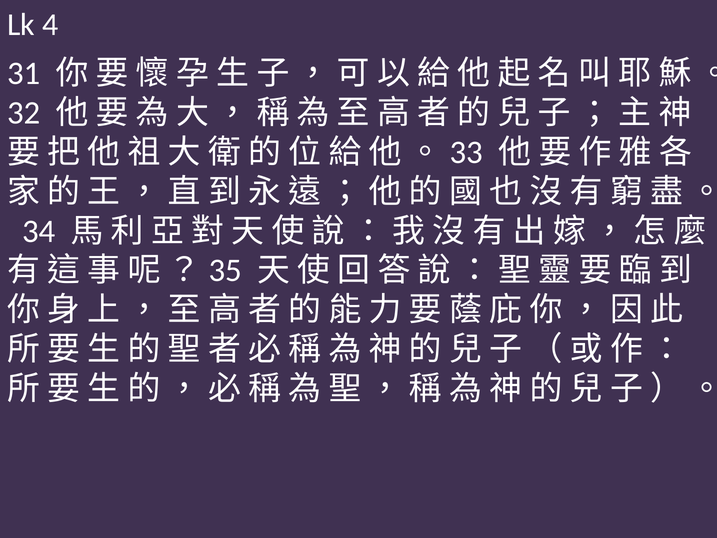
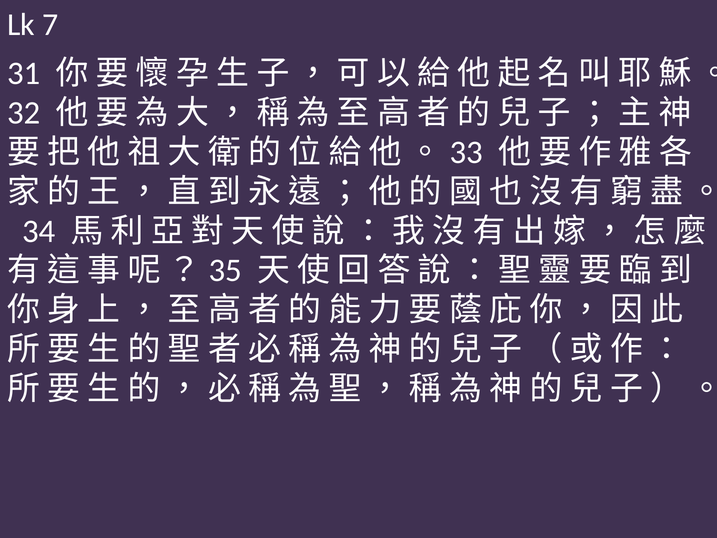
4: 4 -> 7
